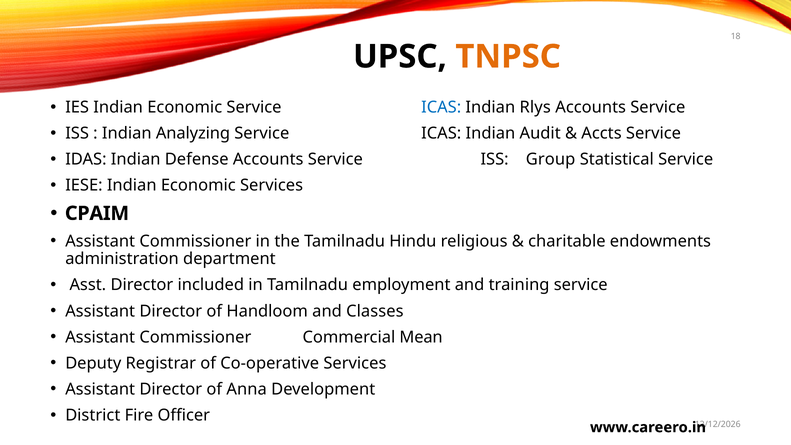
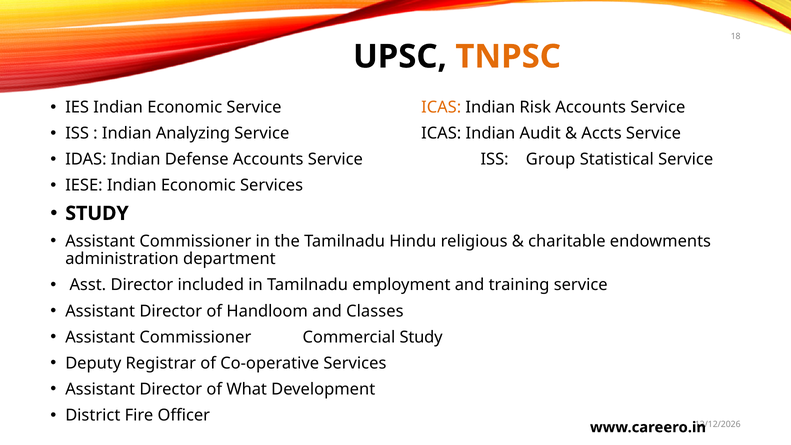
ICAS at (441, 107) colour: blue -> orange
Rlys: Rlys -> Risk
CPAIM at (97, 213): CPAIM -> STUDY
Commercial Mean: Mean -> Study
Anna: Anna -> What
